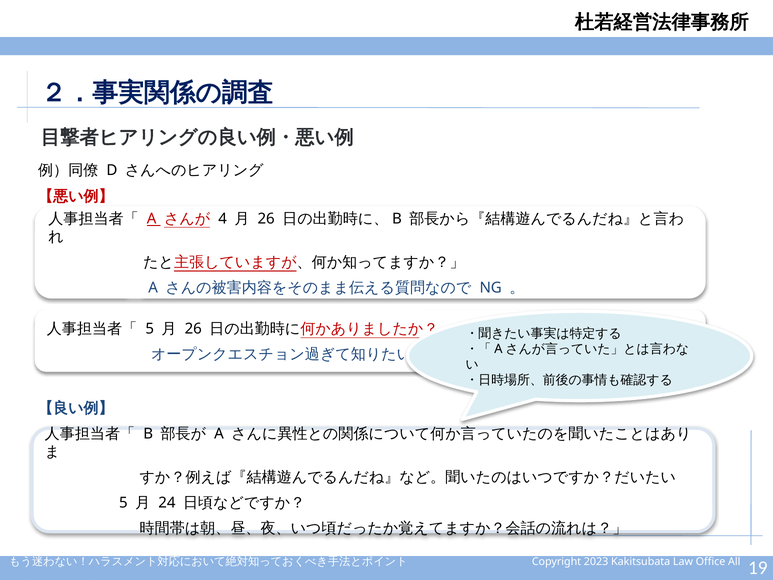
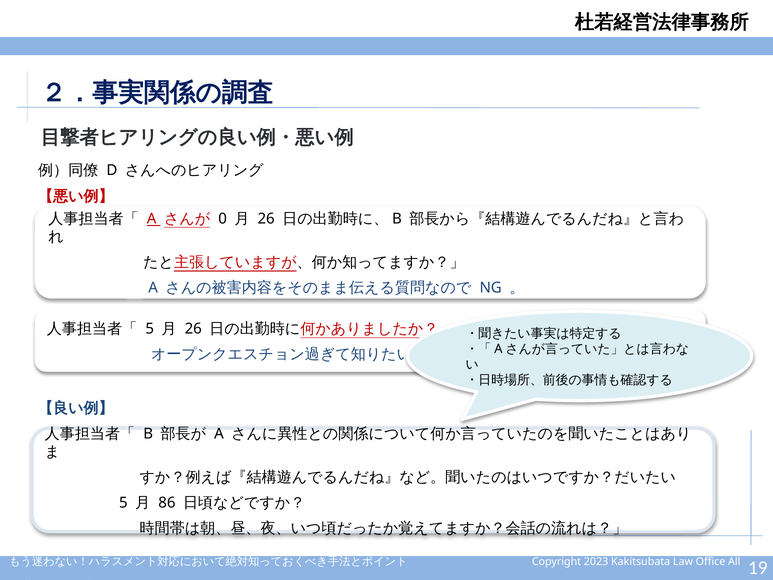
4: 4 -> 0
24: 24 -> 86
